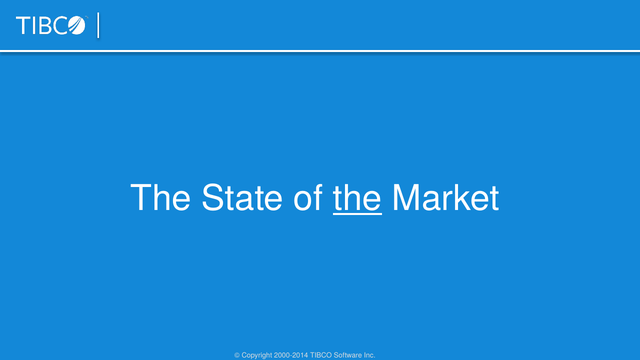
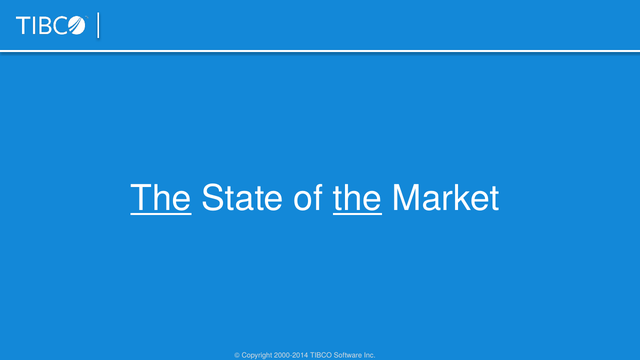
The at (161, 199) underline: none -> present
